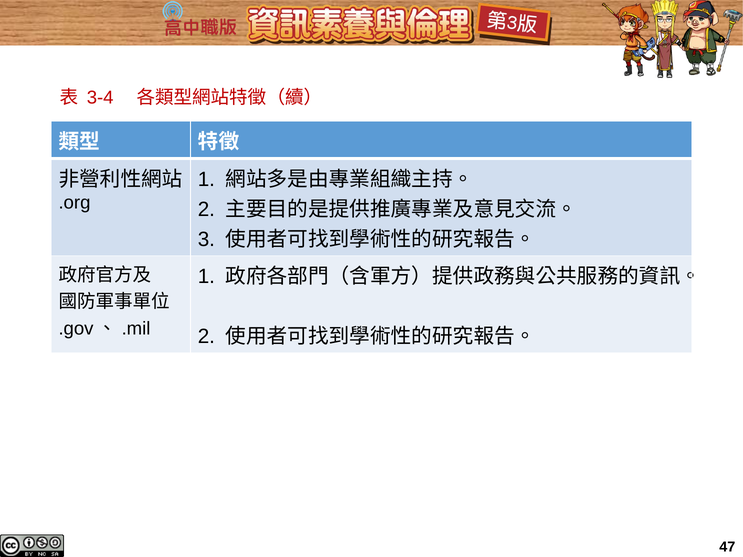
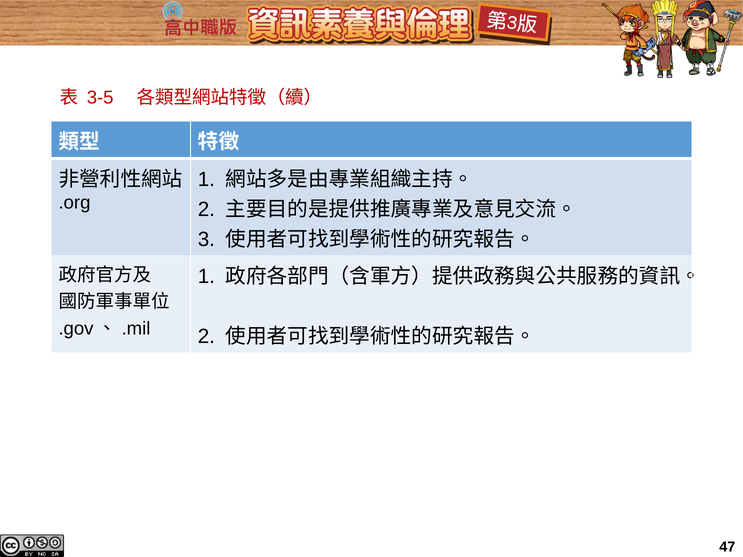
3-4: 3-4 -> 3-5
